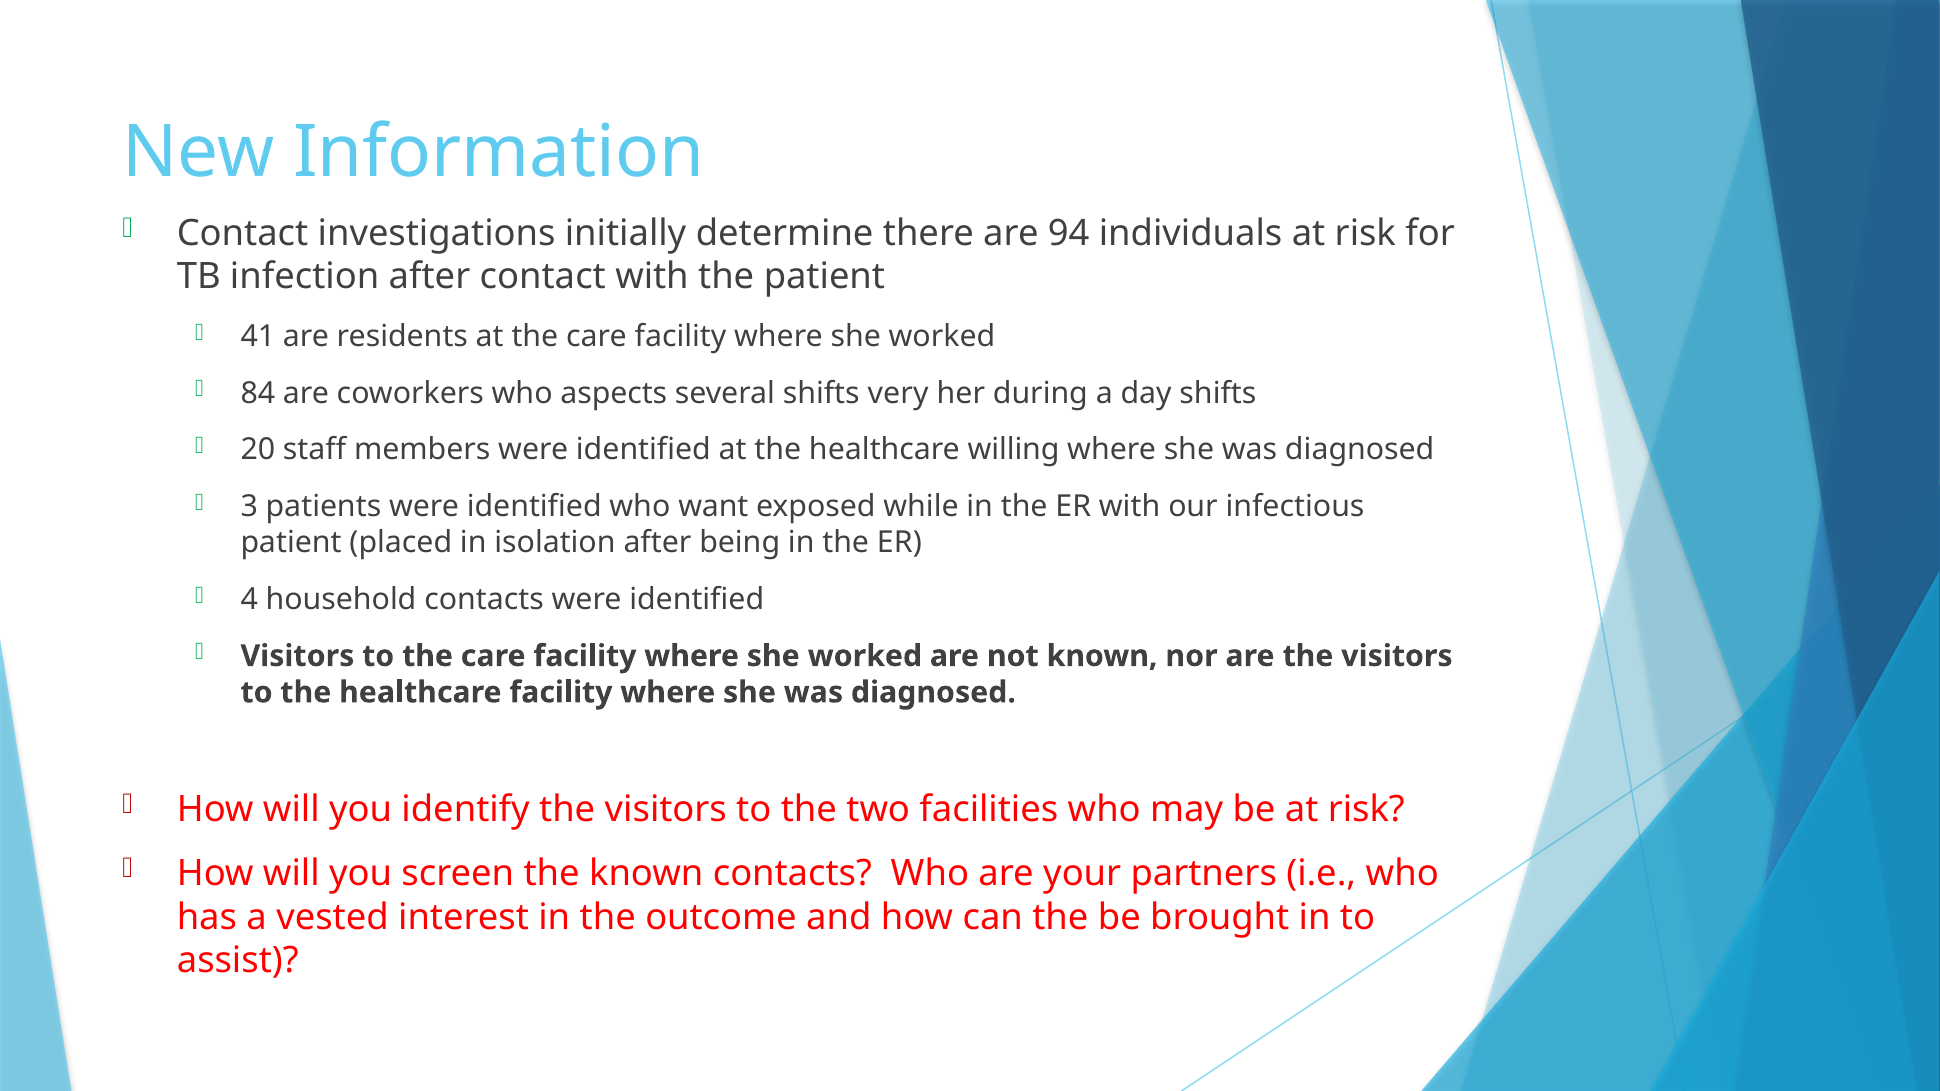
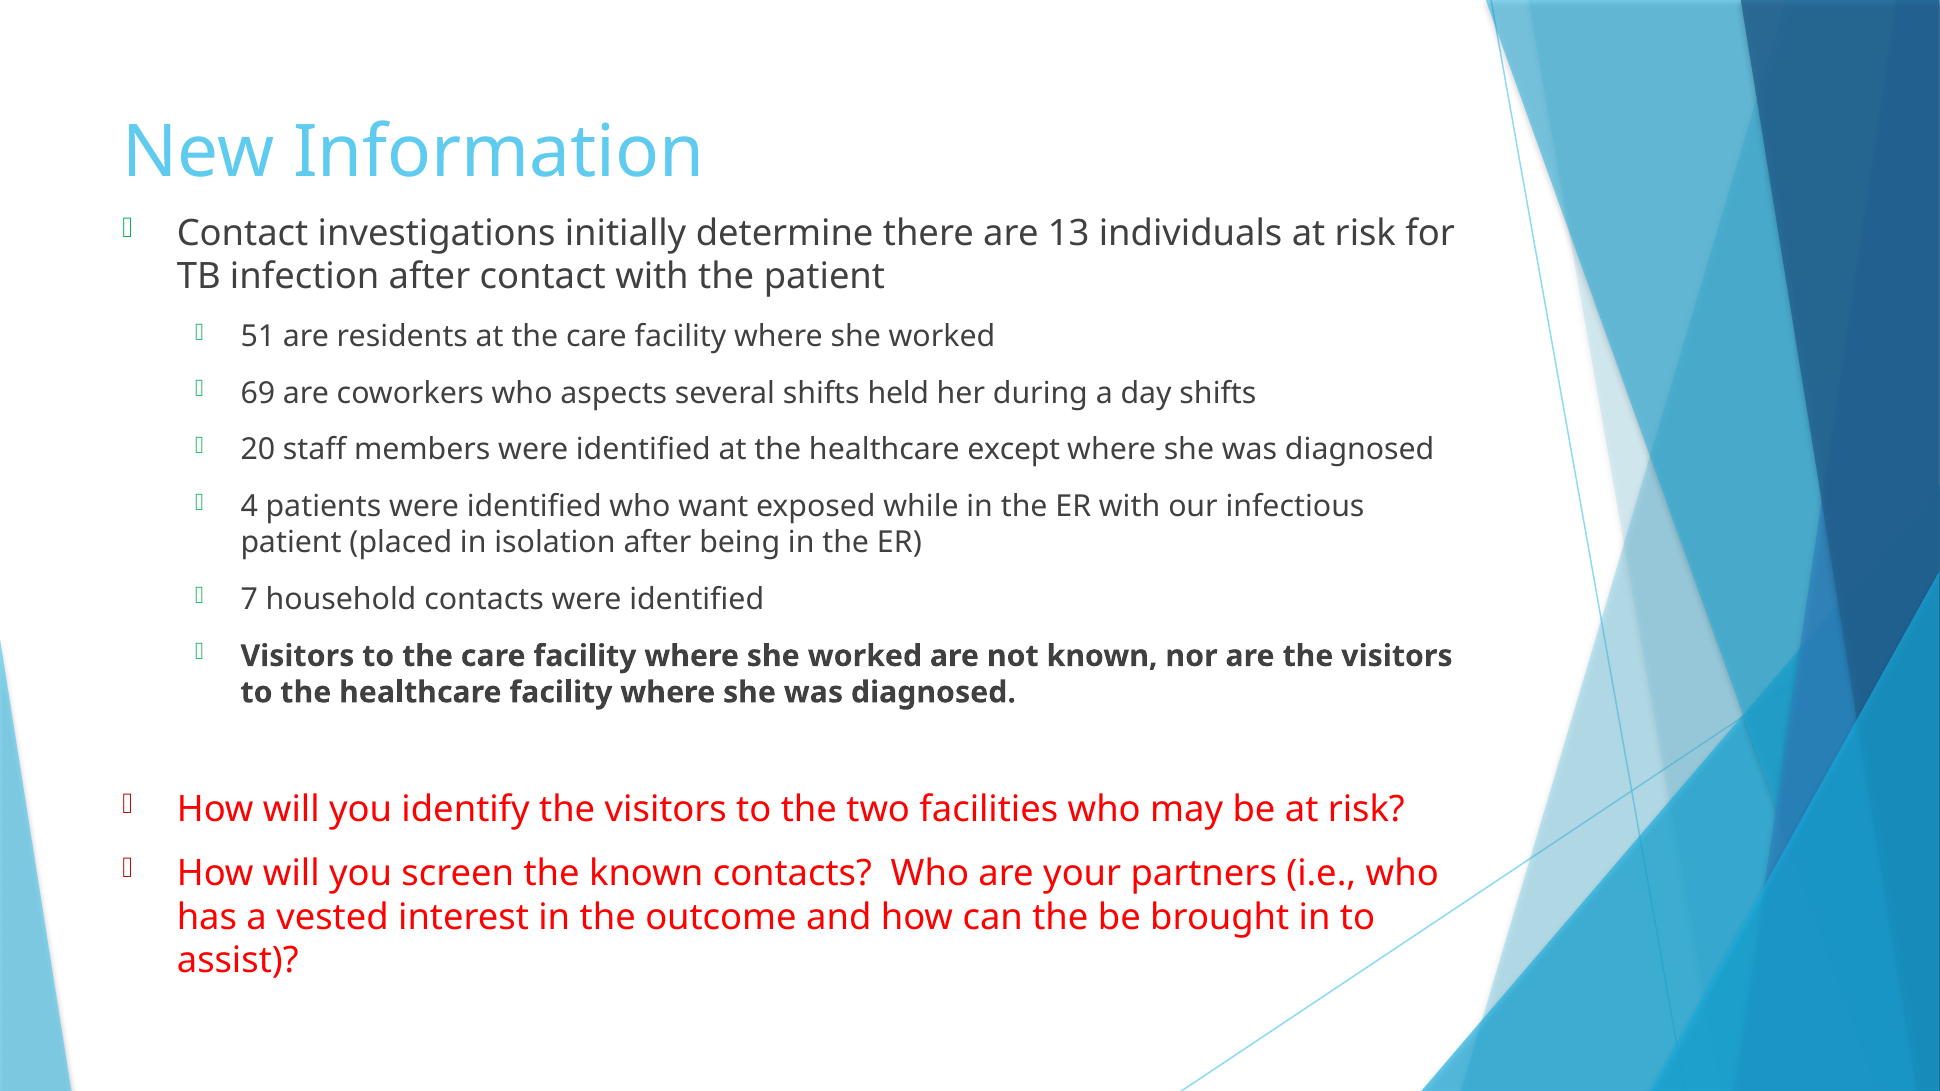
94: 94 -> 13
41: 41 -> 51
84: 84 -> 69
very: very -> held
willing: willing -> except
3: 3 -> 4
4: 4 -> 7
